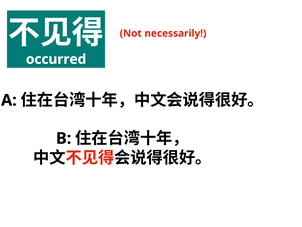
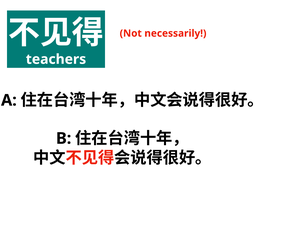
occurred: occurred -> teachers
